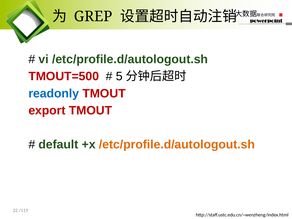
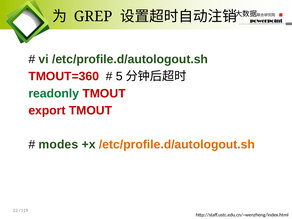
TMOUT=500: TMOUT=500 -> TMOUT=360
readonly colour: blue -> green
default: default -> modes
